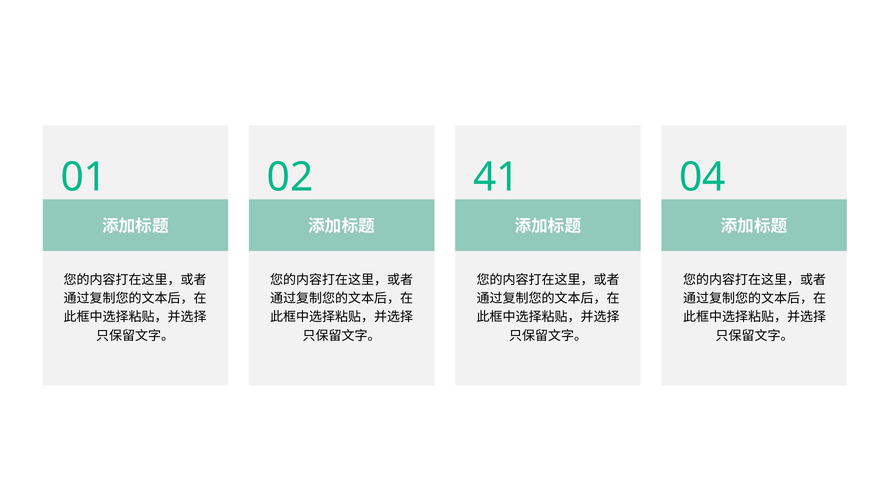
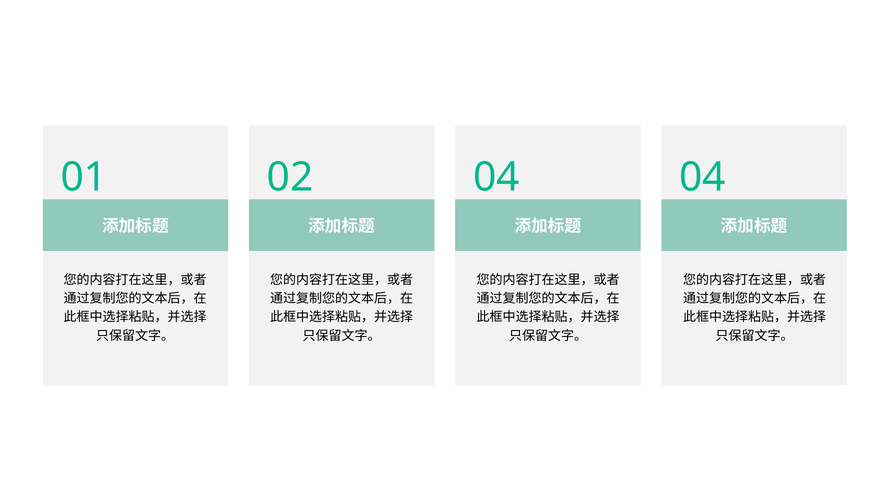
02 41: 41 -> 04
